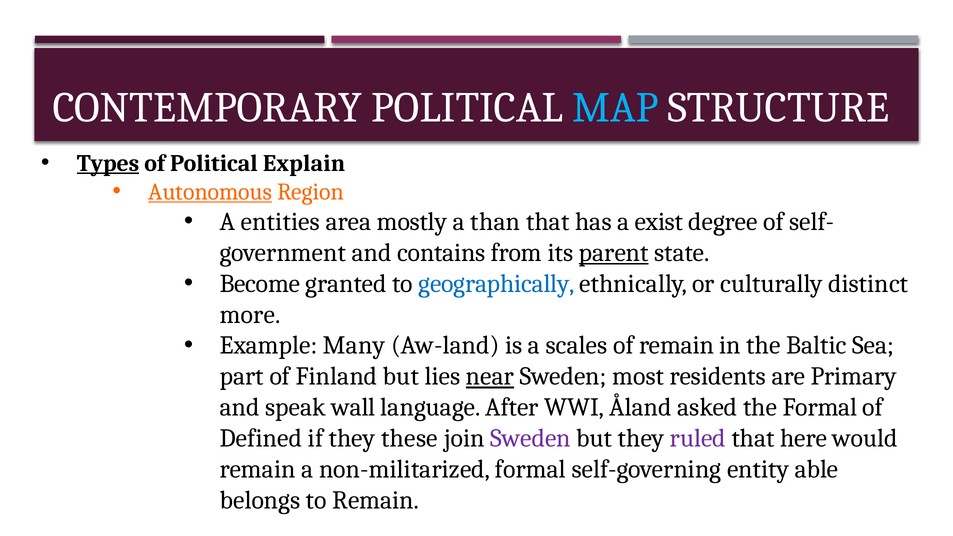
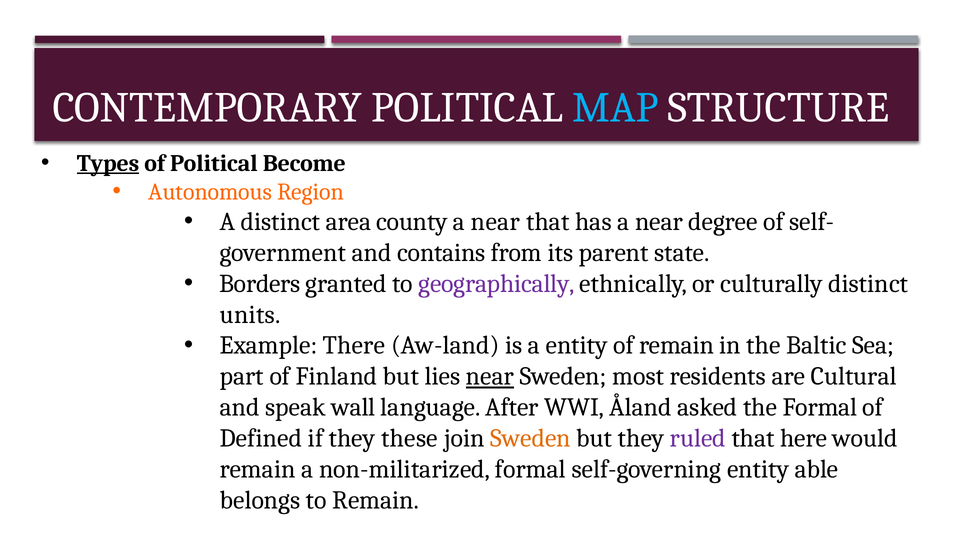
Explain: Explain -> Become
Autonomous underline: present -> none
A entities: entities -> distinct
mostly: mostly -> county
than at (495, 222): than -> near
has a exist: exist -> near
parent underline: present -> none
Become: Become -> Borders
geographically colour: blue -> purple
more: more -> units
Many: Many -> There
a scales: scales -> entity
Primary: Primary -> Cultural
Sweden at (531, 438) colour: purple -> orange
